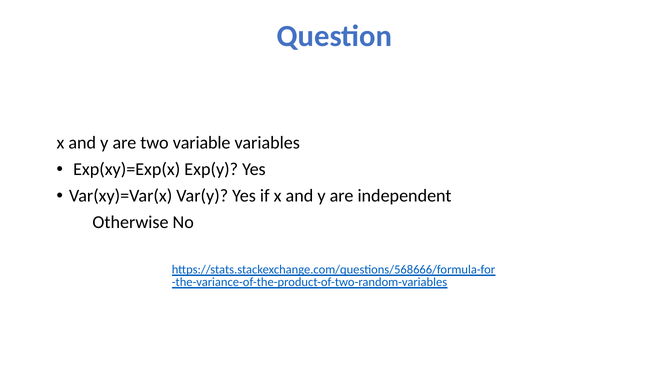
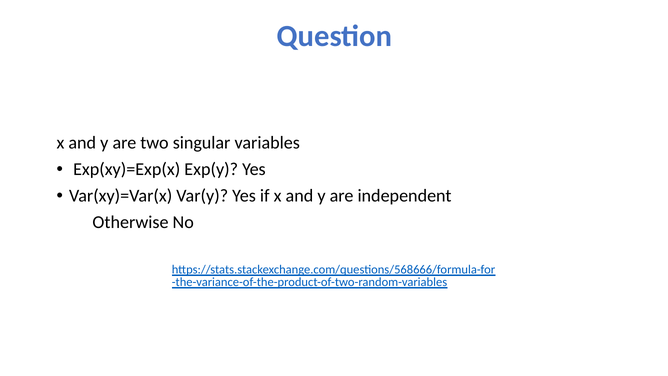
variable: variable -> singular
